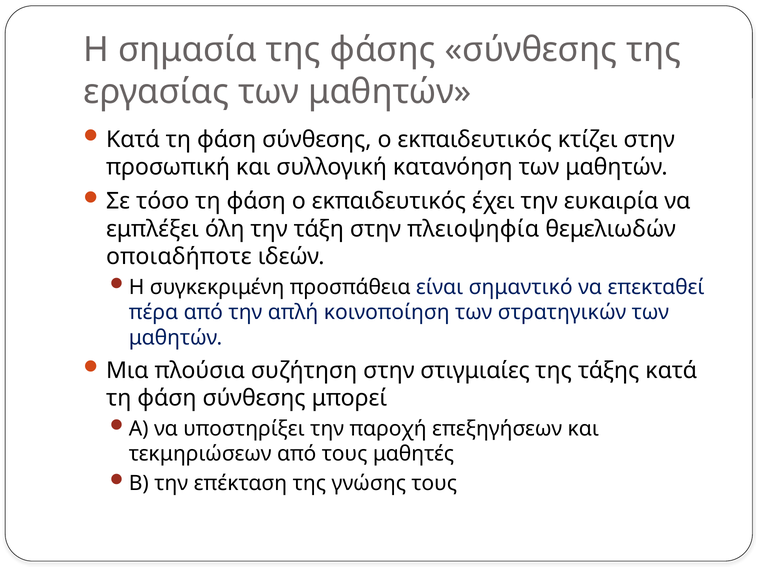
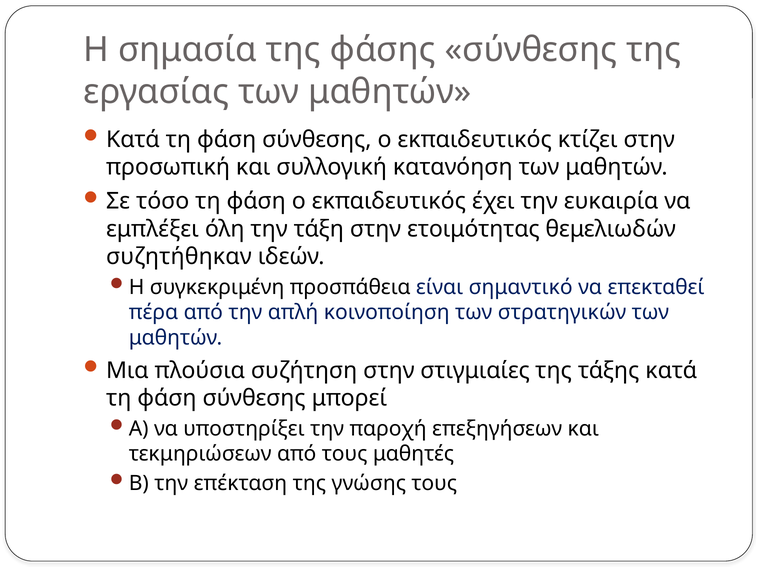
πλειοψηφία: πλειοψηφία -> ετοιμότητας
οποιαδήποτε: οποιαδήποτε -> συζητήθηκαν
